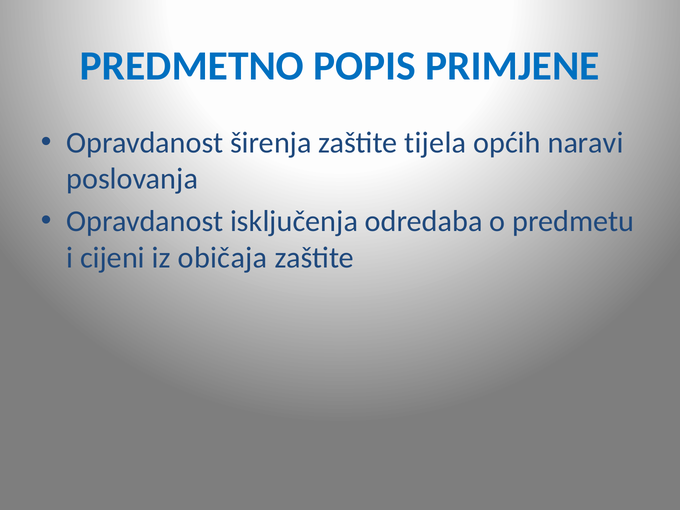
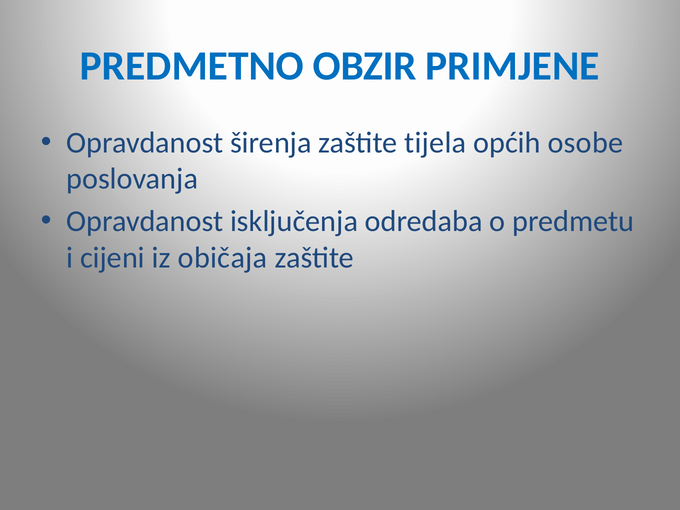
POPIS: POPIS -> OBZIR
naravi: naravi -> osobe
